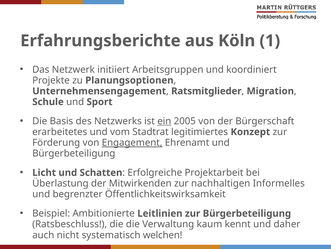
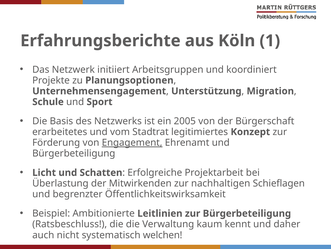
Ratsmitglieder: Ratsmitglieder -> Unterstützung
ein underline: present -> none
Informelles: Informelles -> Schieflagen
